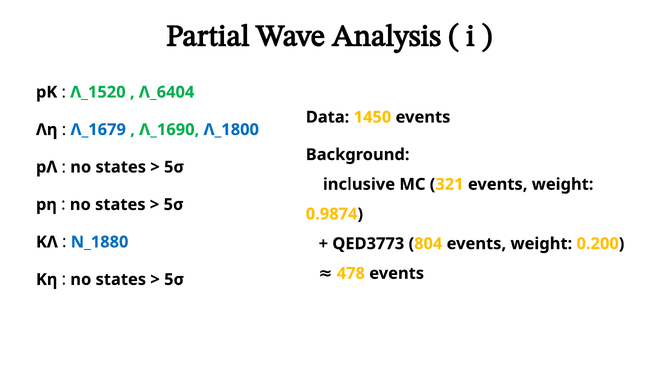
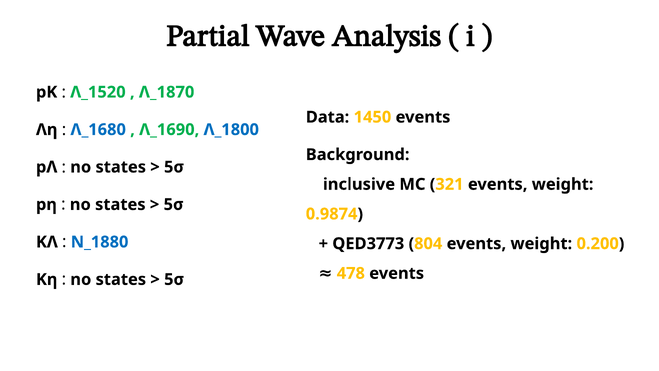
Λ_6404: Λ_6404 -> Λ_1870
Λ_1679: Λ_1679 -> Λ_1680
